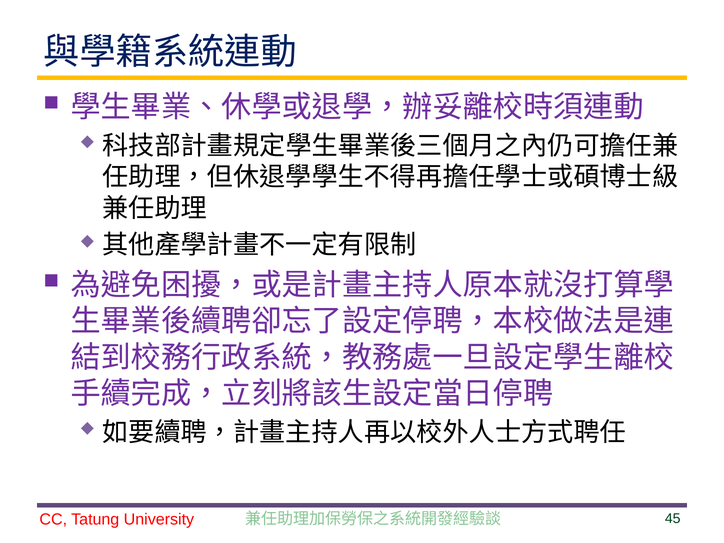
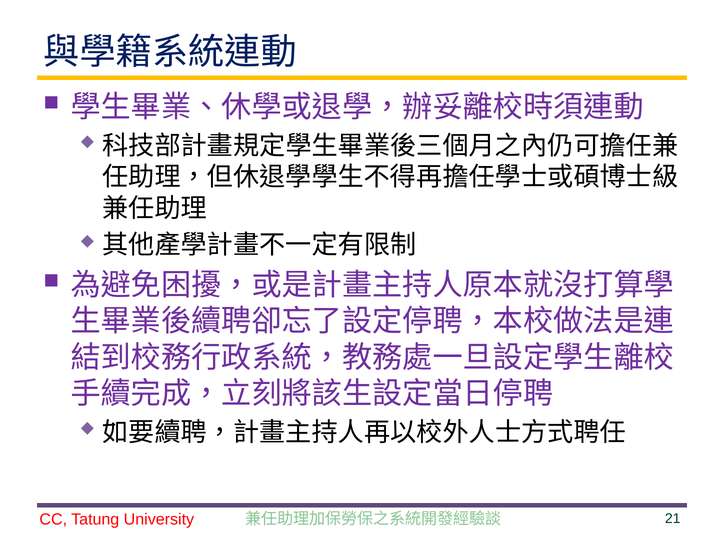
45: 45 -> 21
